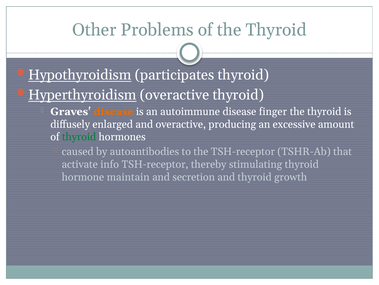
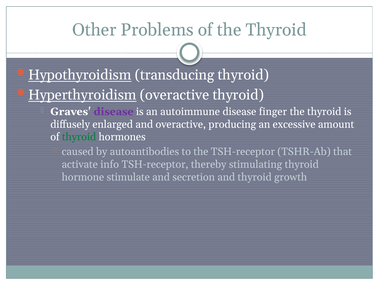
participates: participates -> transducing
disease at (114, 111) colour: orange -> purple
maintain: maintain -> stimulate
